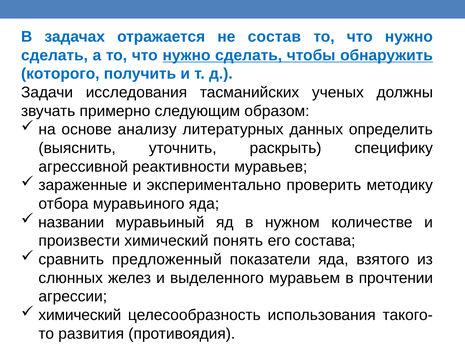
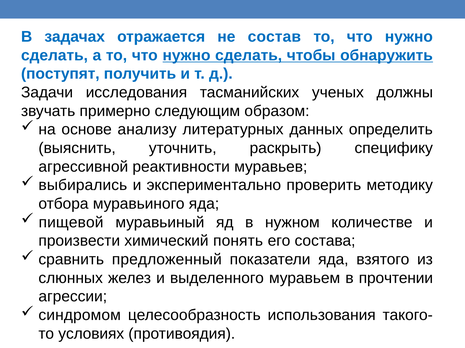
которого: которого -> поступят
зараженные: зараженные -> выбирались
названии: названии -> пищевой
химический at (80, 316): химический -> синдромом
развития: развития -> условиях
